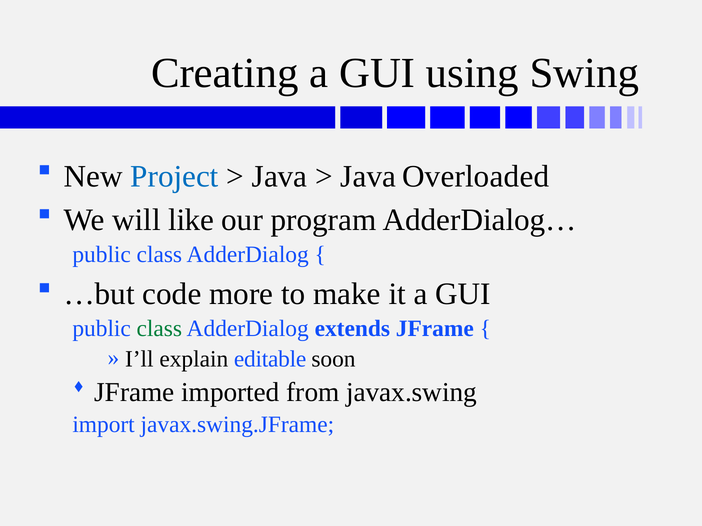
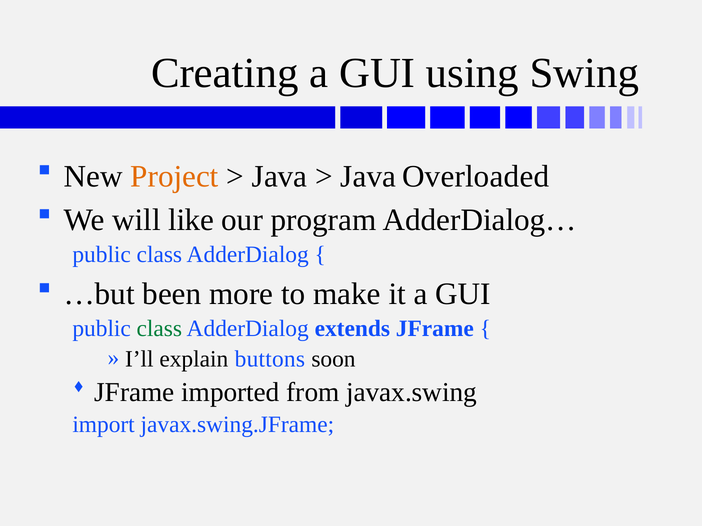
Project colour: blue -> orange
code: code -> been
editable: editable -> buttons
